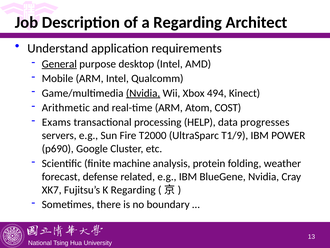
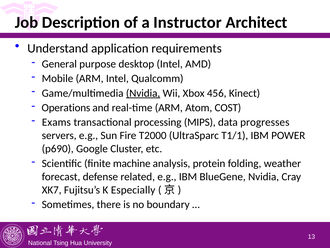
a Regarding: Regarding -> Instructor
General underline: present -> none
494: 494 -> 456
Arithmetic: Arithmetic -> Operations
HELP: HELP -> MIPS
T1/9: T1/9 -> T1/1
K Regarding: Regarding -> Especially
